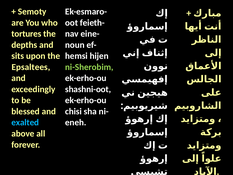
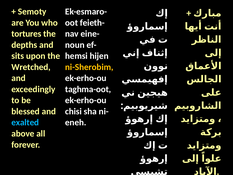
Epsaltees: Epsaltees -> Wretched
ni-Sherobim colour: light green -> yellow
shashni-oot: shashni-oot -> taghma-oot
